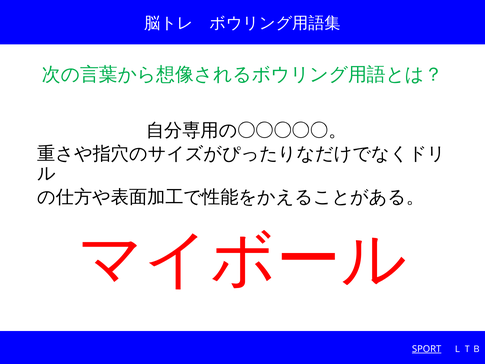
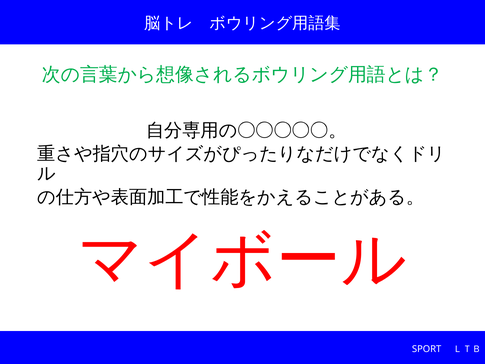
SPORT underline: present -> none
